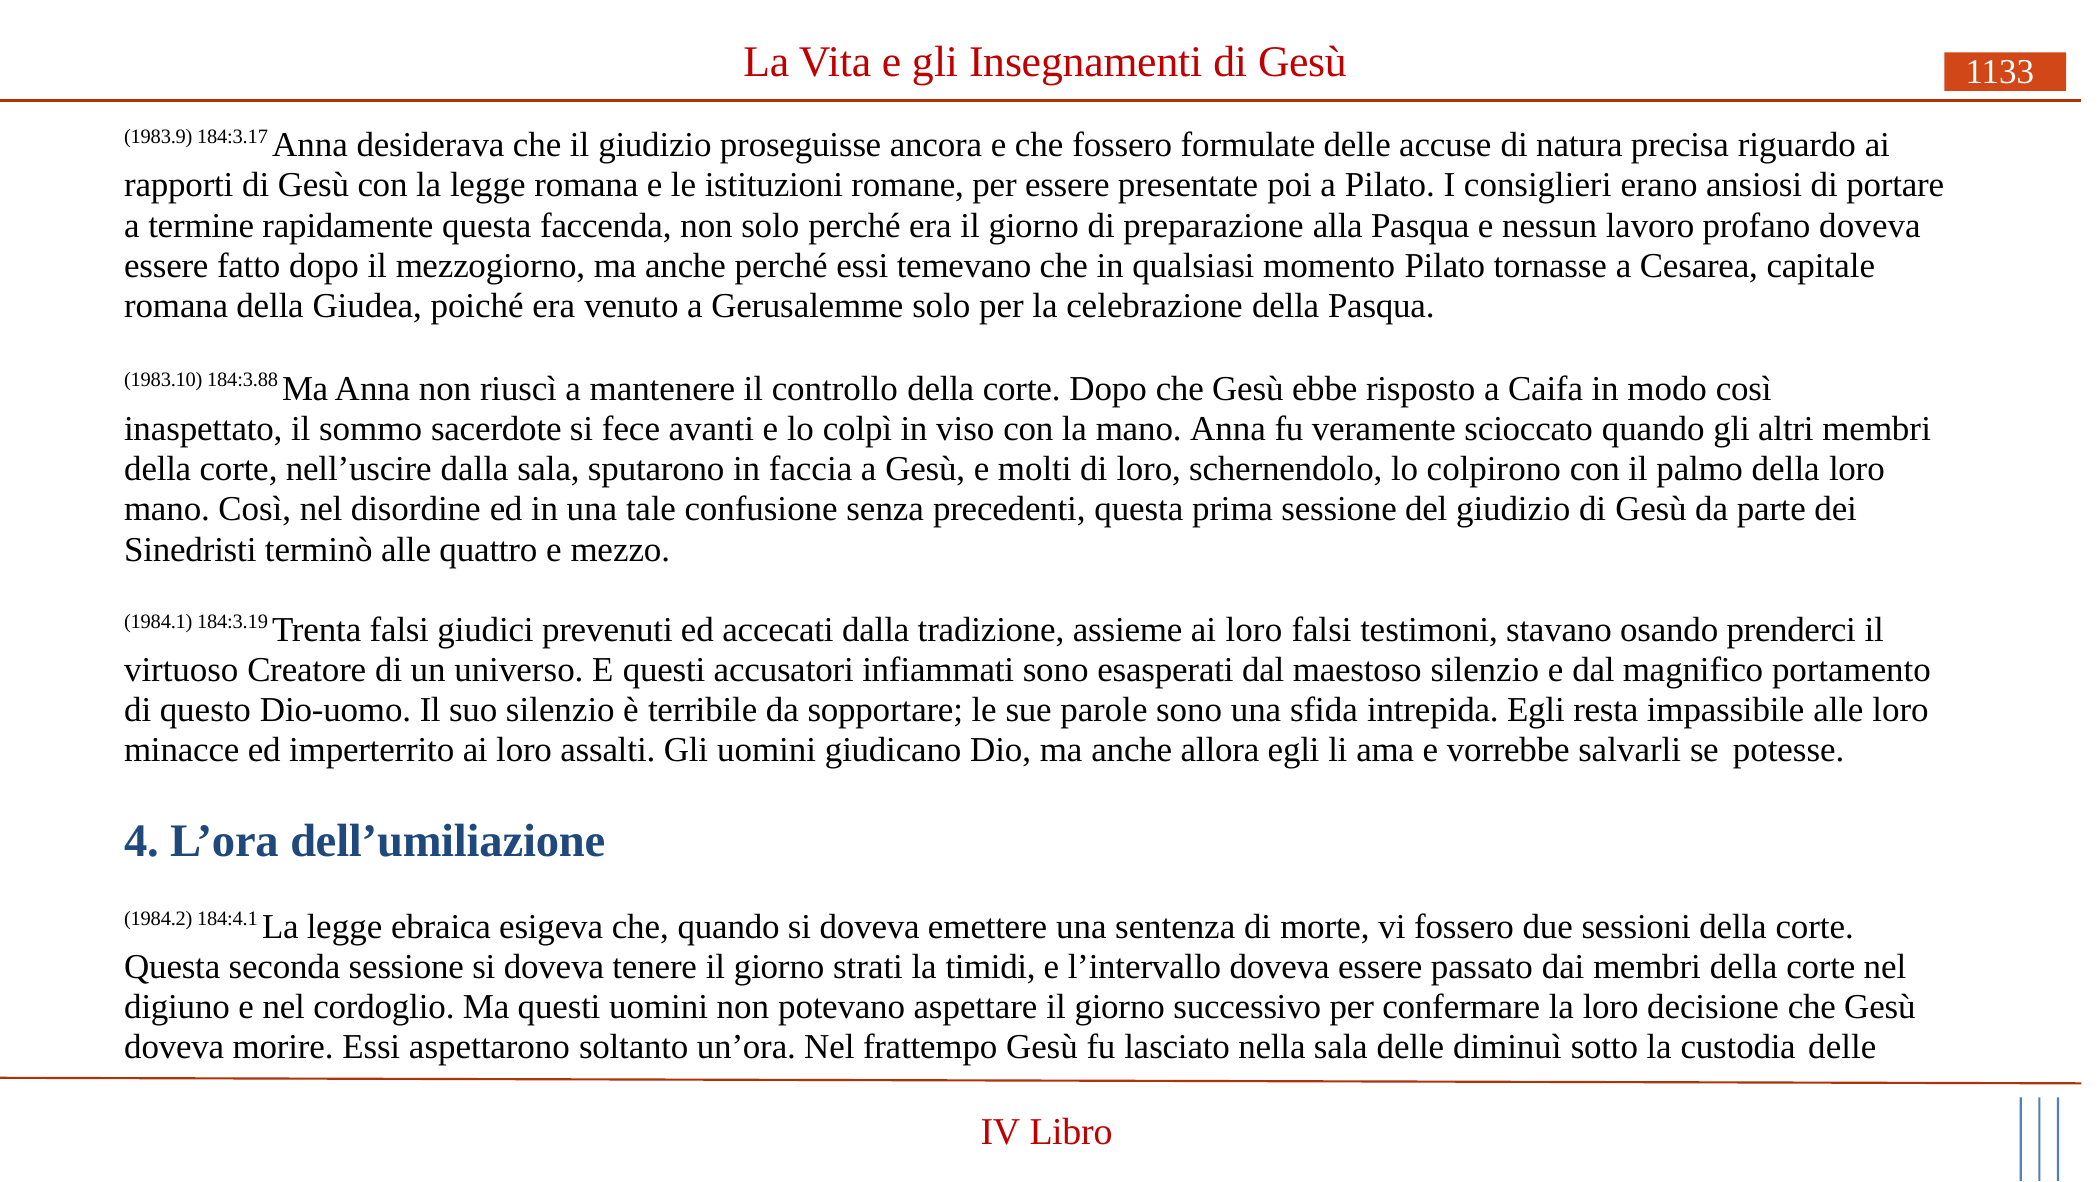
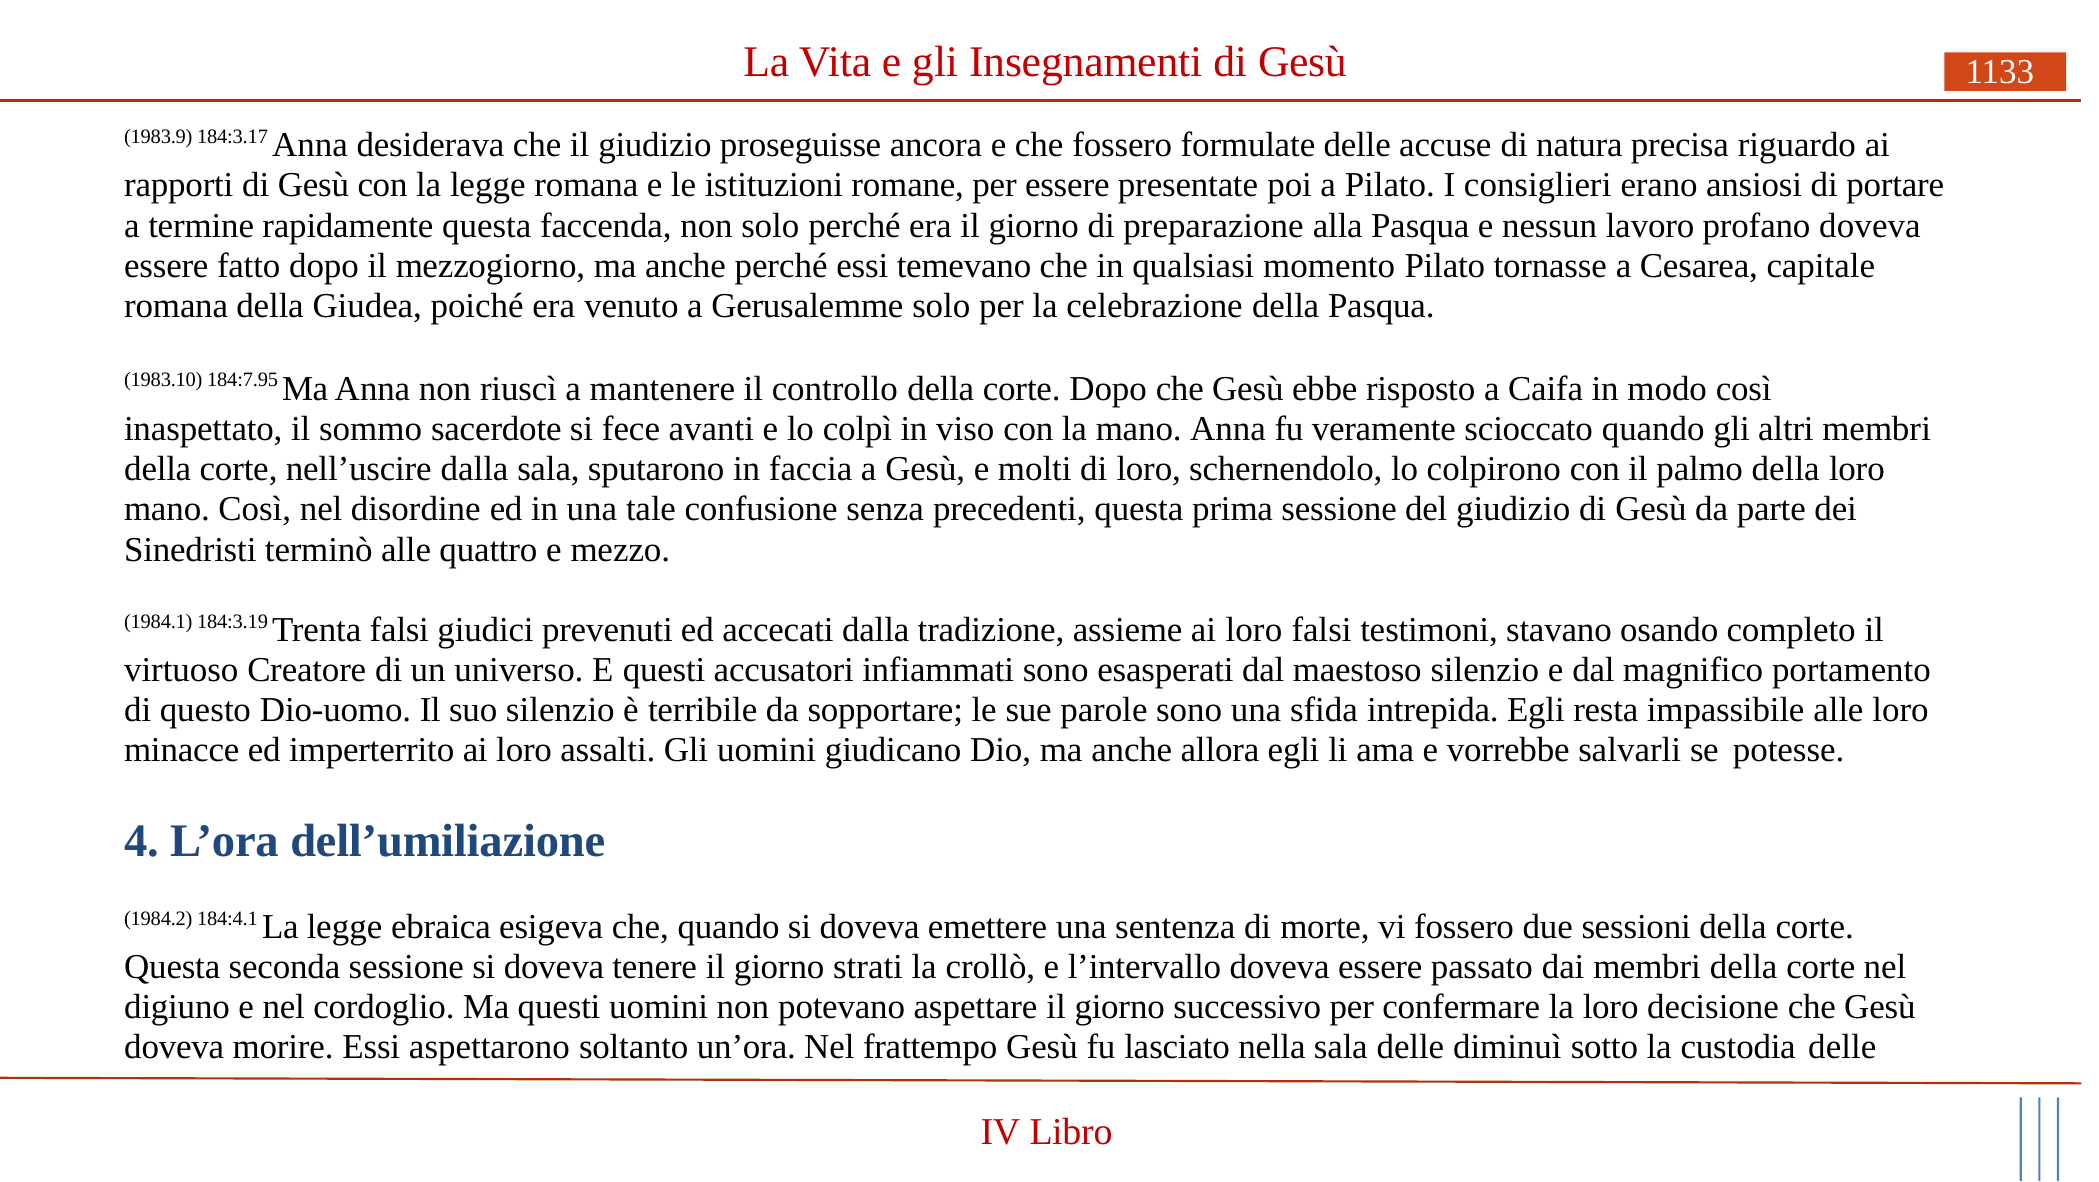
184:3.88: 184:3.88 -> 184:7.95
prenderci: prenderci -> completo
timidi: timidi -> crollò
